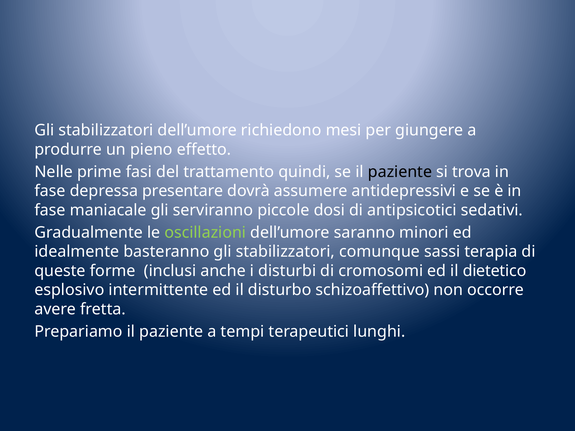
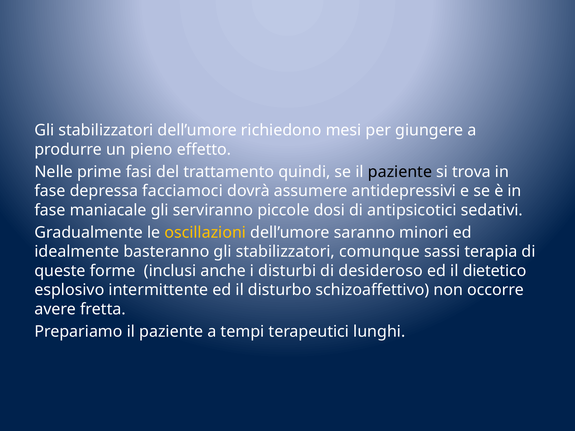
presentare: presentare -> facciamoci
oscillazioni colour: light green -> yellow
cromosomi: cromosomi -> desideroso
